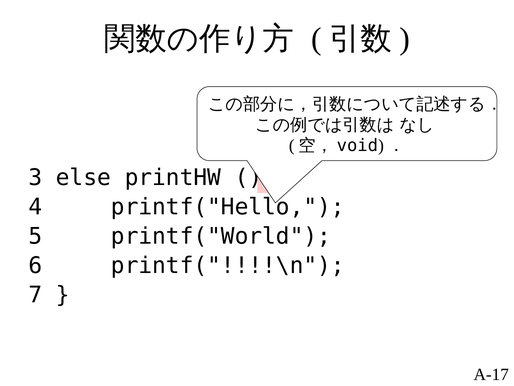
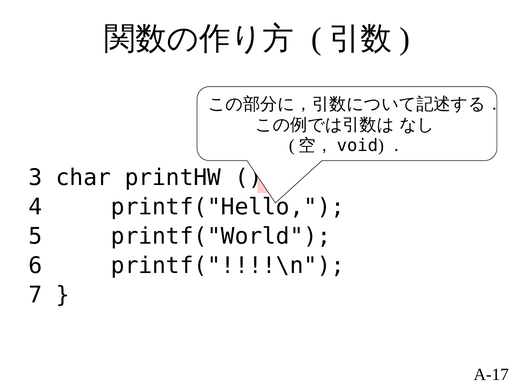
else: else -> char
